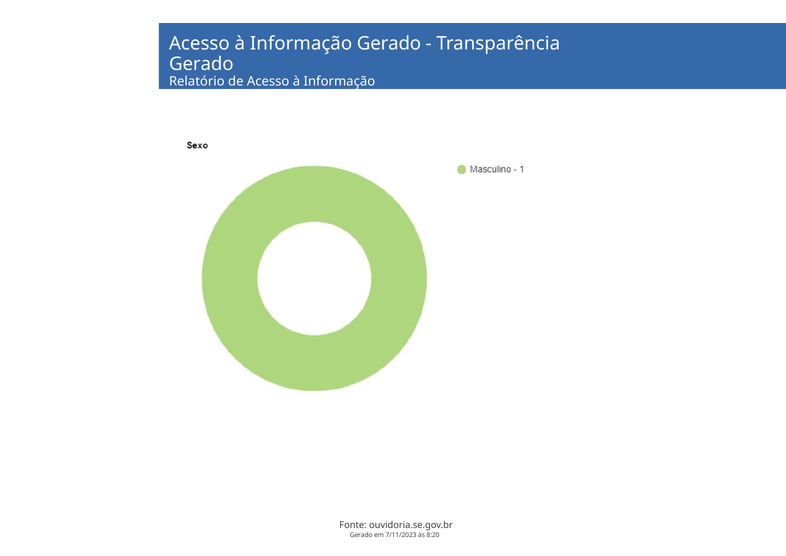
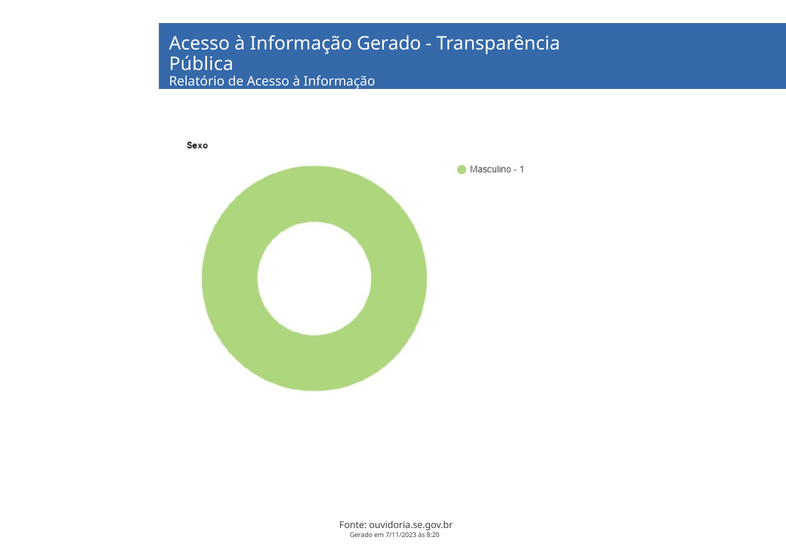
Gerado at (201, 64): Gerado -> Pública
